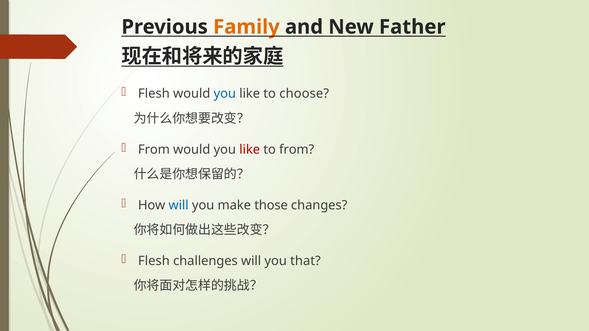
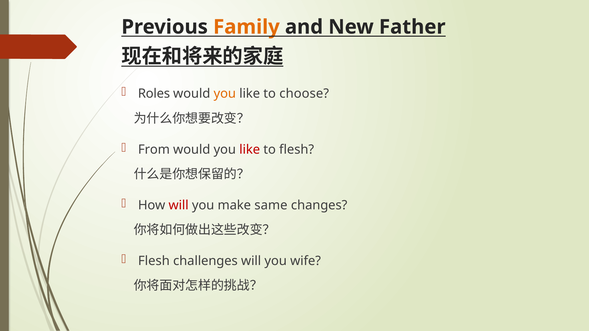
Flesh at (154, 94): Flesh -> Roles
you at (225, 94) colour: blue -> orange
to from: from -> flesh
will at (179, 205) colour: blue -> red
those: those -> same
that: that -> wife
